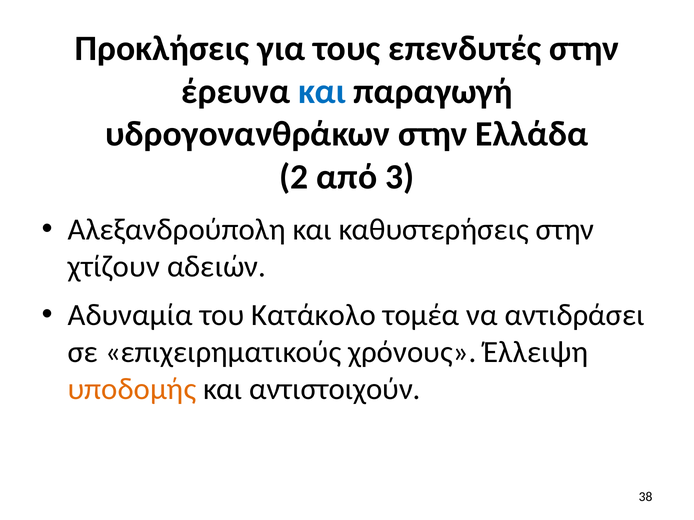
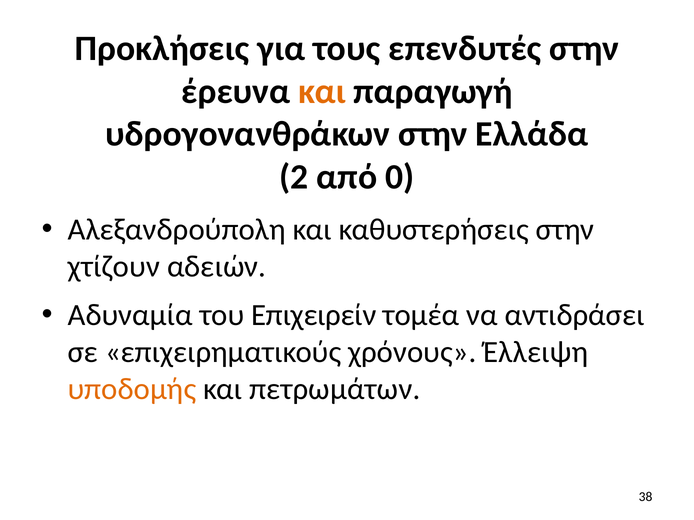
και at (322, 92) colour: blue -> orange
3: 3 -> 0
Κατάκολο: Κατάκολο -> Επιχειρείν
αντιστοιχούν: αντιστοιχούν -> πετρωμάτων
